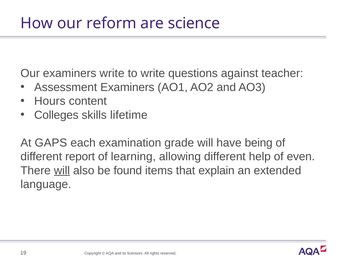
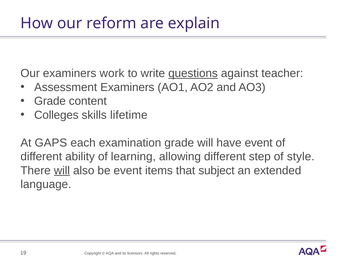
science: science -> explain
examiners write: write -> work
questions underline: none -> present
Hours at (50, 101): Hours -> Grade
have being: being -> event
report: report -> ability
help: help -> step
even: even -> style
be found: found -> event
explain: explain -> subject
